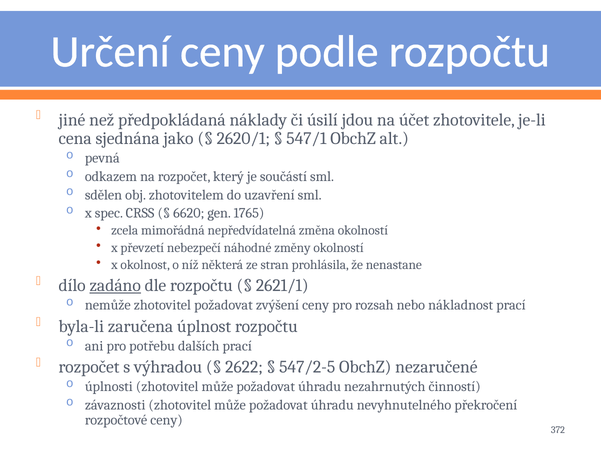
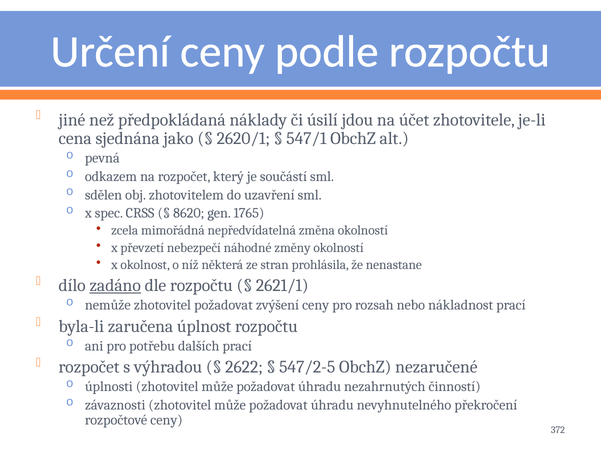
6620: 6620 -> 8620
